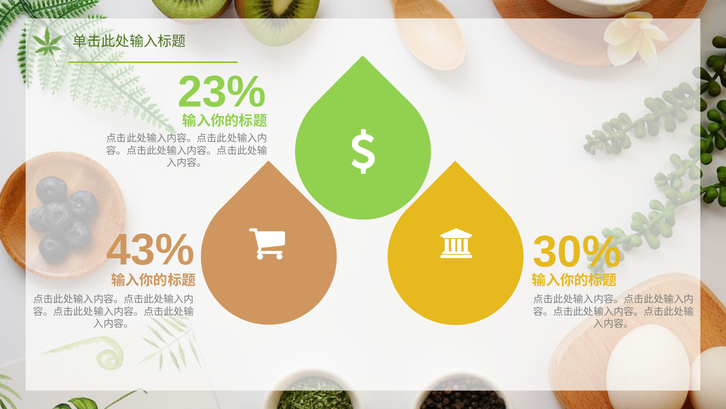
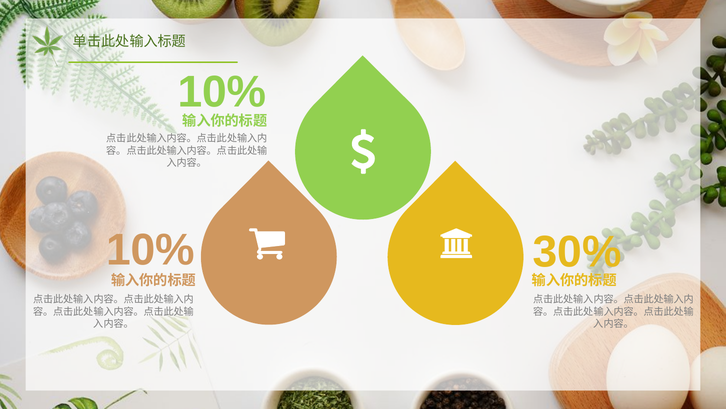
23% at (222, 92): 23% -> 10%
43% at (150, 250): 43% -> 10%
